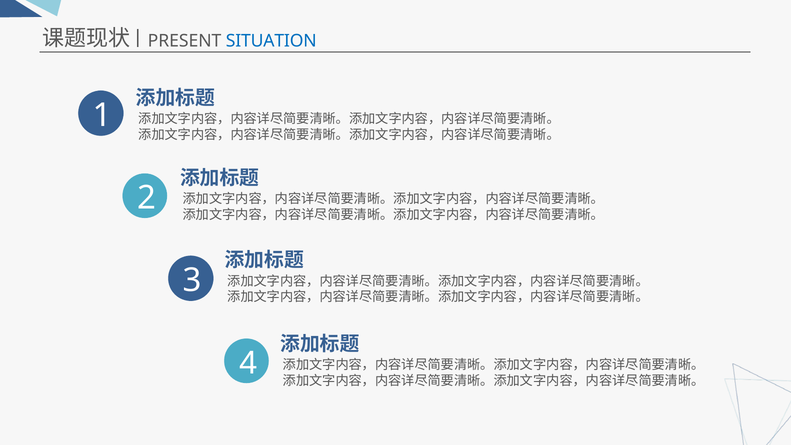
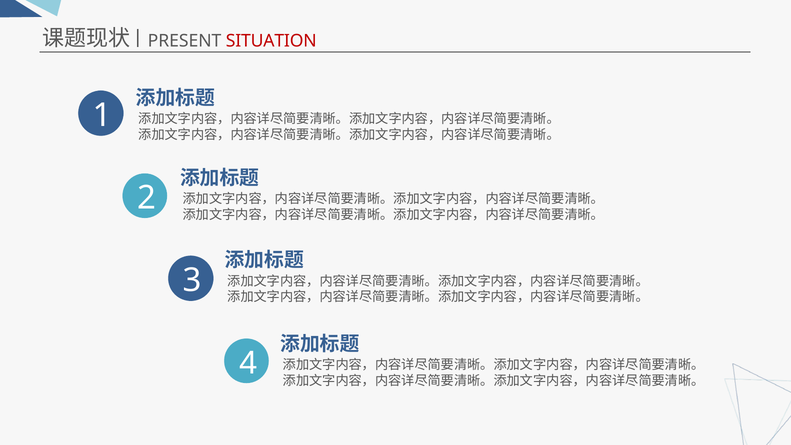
SITUATION colour: blue -> red
